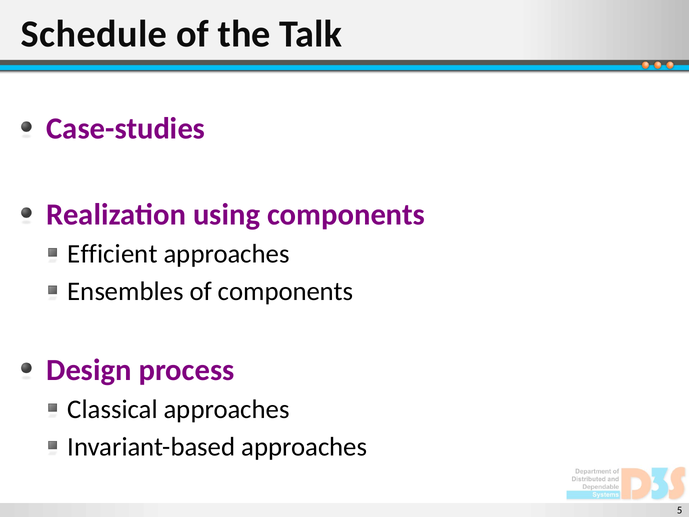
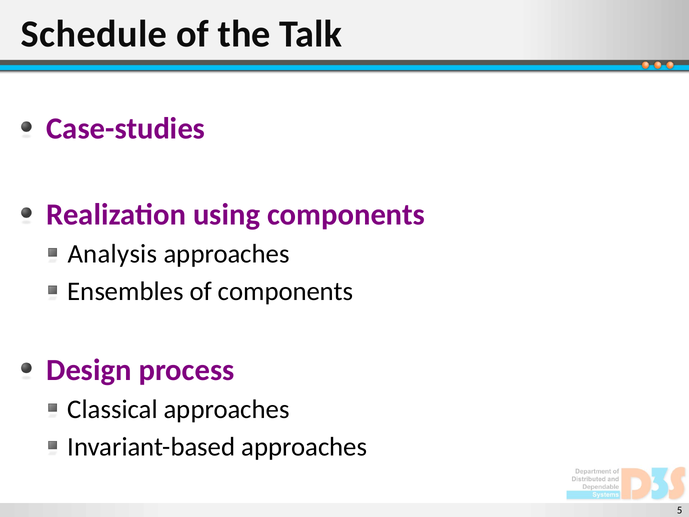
Efficient: Efficient -> Analysis
